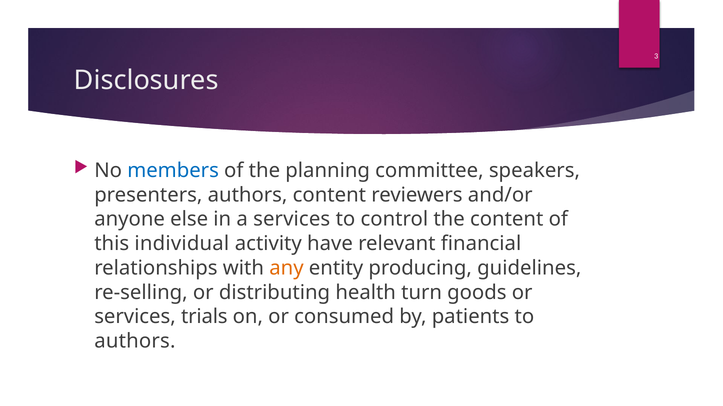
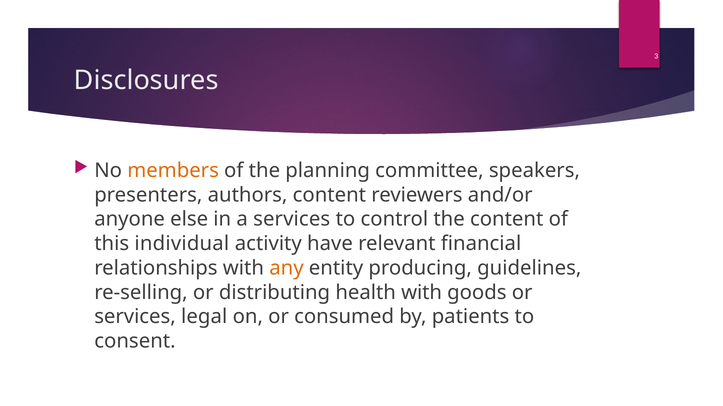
members colour: blue -> orange
health turn: turn -> with
trials: trials -> legal
authors at (135, 342): authors -> consent
